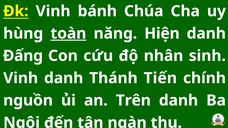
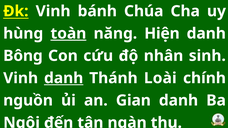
Đấng: Đấng -> Bông
danh at (64, 78) underline: none -> present
Tiến: Tiến -> Loài
Trên: Trên -> Gian
